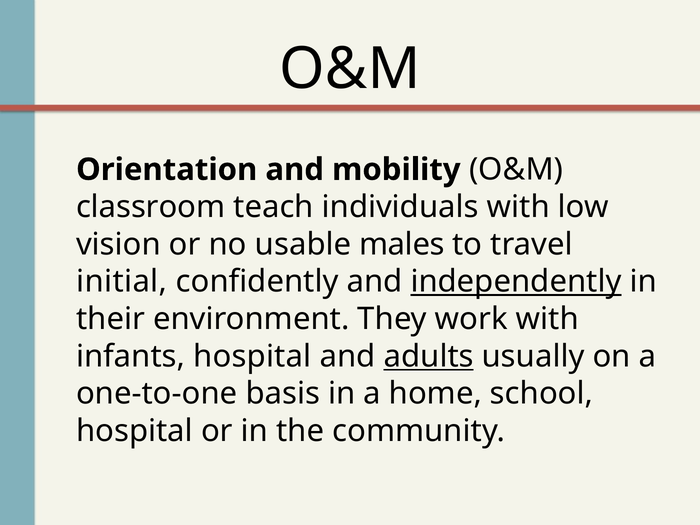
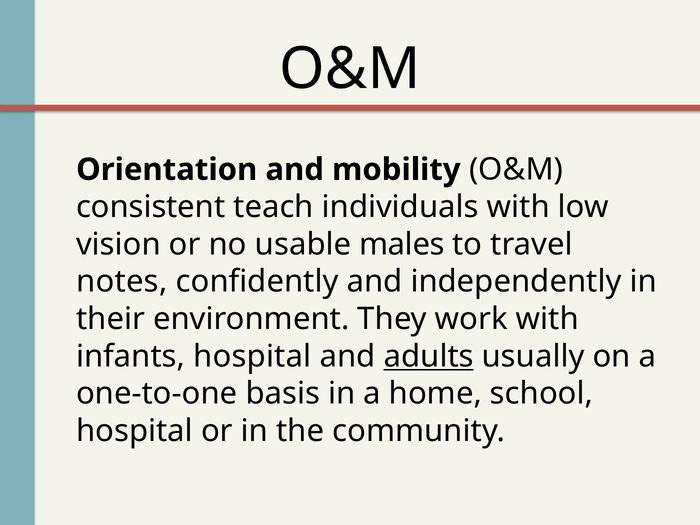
classroom: classroom -> consistent
initial: initial -> notes
independently underline: present -> none
